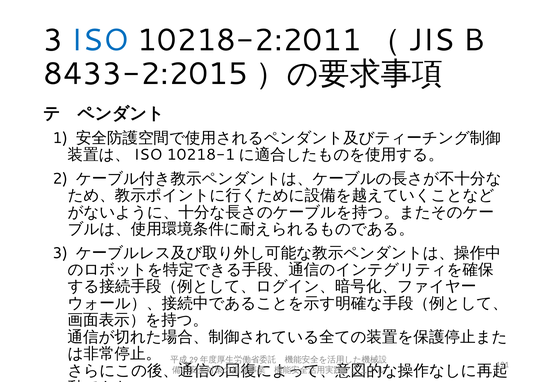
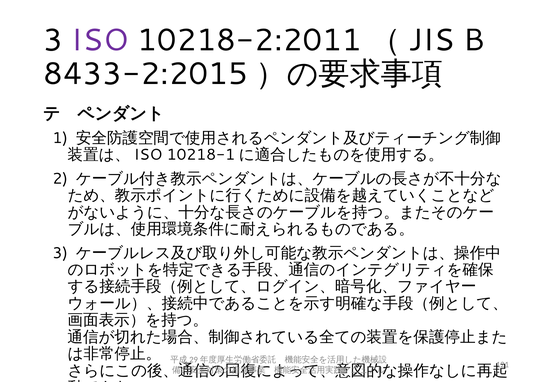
ISO colour: blue -> purple
